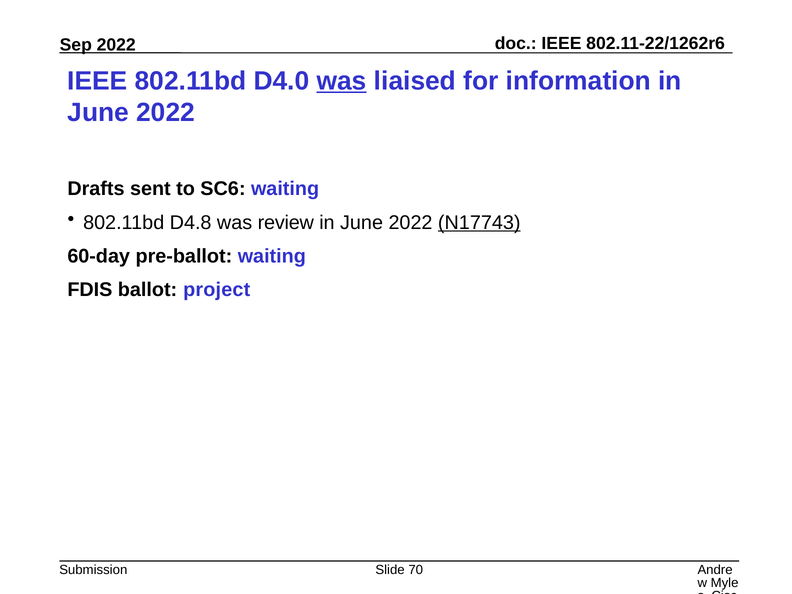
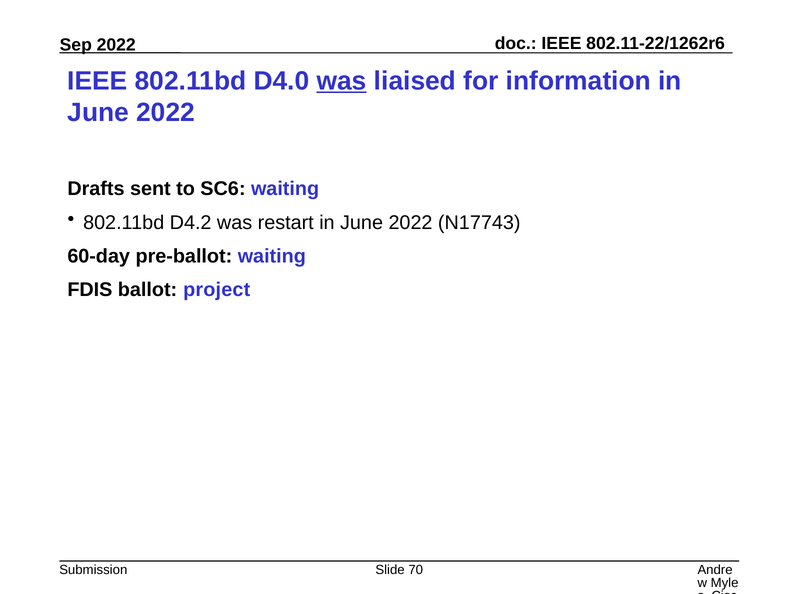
D4.8: D4.8 -> D4.2
review: review -> restart
N17743 underline: present -> none
